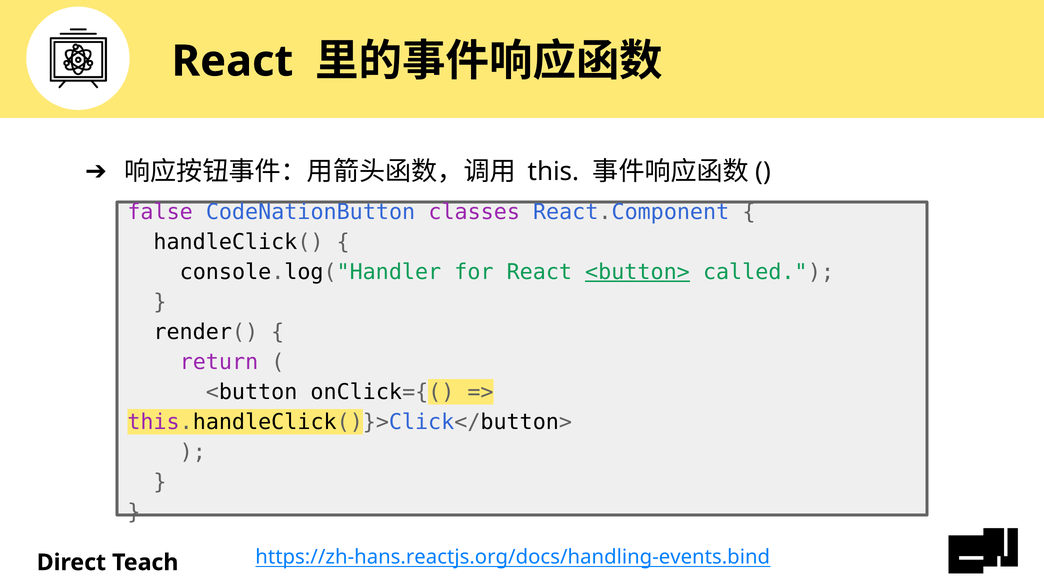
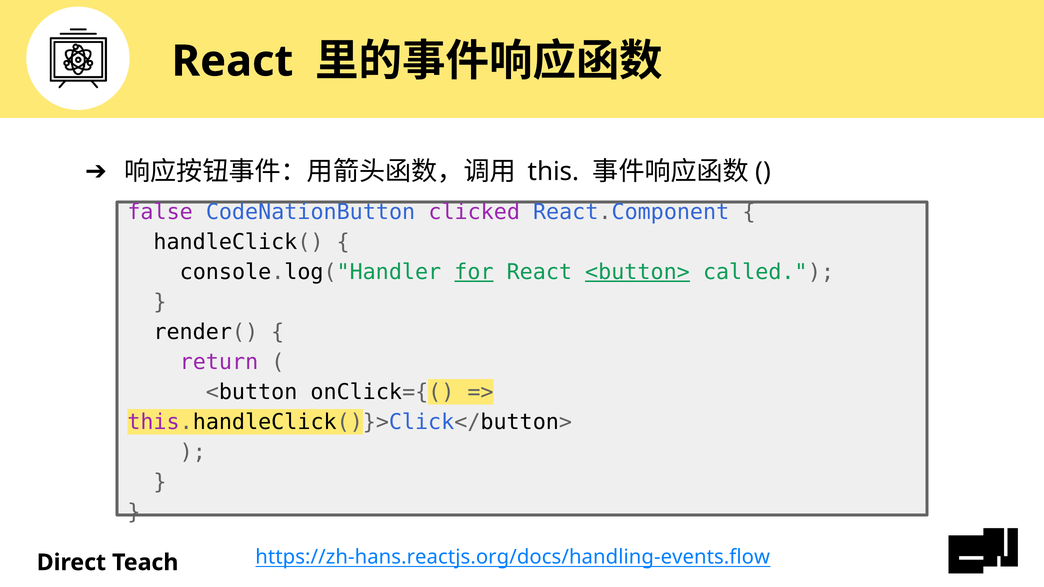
classes: classes -> clicked
for underline: none -> present
https://zh-hans.reactjs.org/docs/handling-events.bind: https://zh-hans.reactjs.org/docs/handling-events.bind -> https://zh-hans.reactjs.org/docs/handling-events.flow
